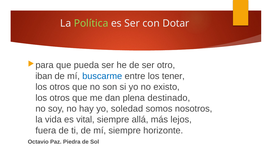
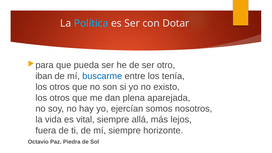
Política colour: light green -> light blue
tener: tener -> tenía
destinado: destinado -> aparejada
soledad: soledad -> ejercían
